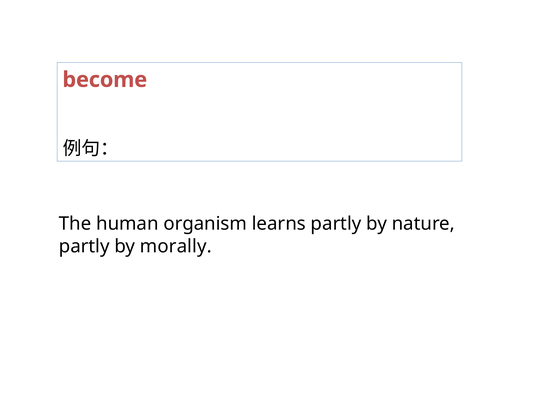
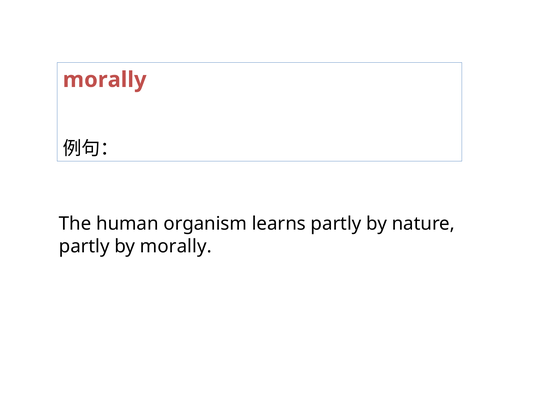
become at (105, 80): become -> morally
